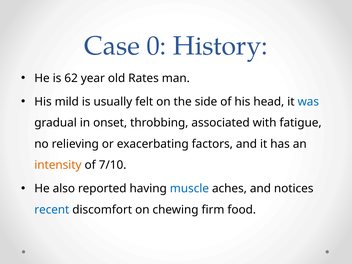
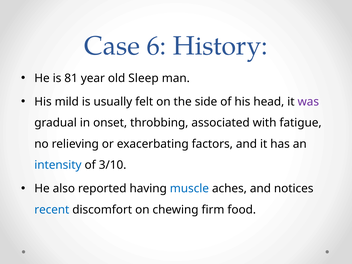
0: 0 -> 6
62: 62 -> 81
Rates: Rates -> Sleep
was colour: blue -> purple
intensity colour: orange -> blue
7/10: 7/10 -> 3/10
